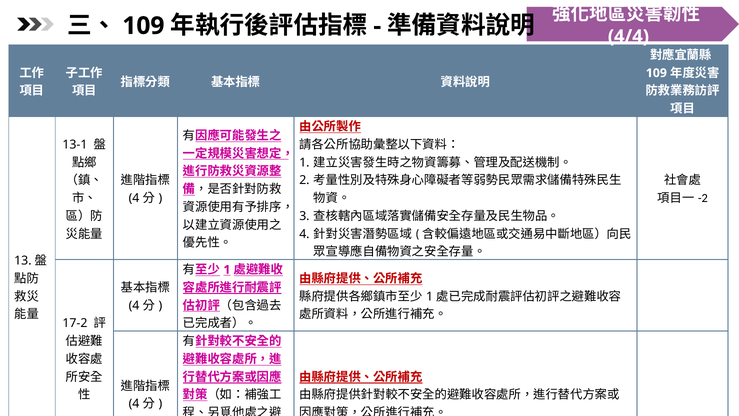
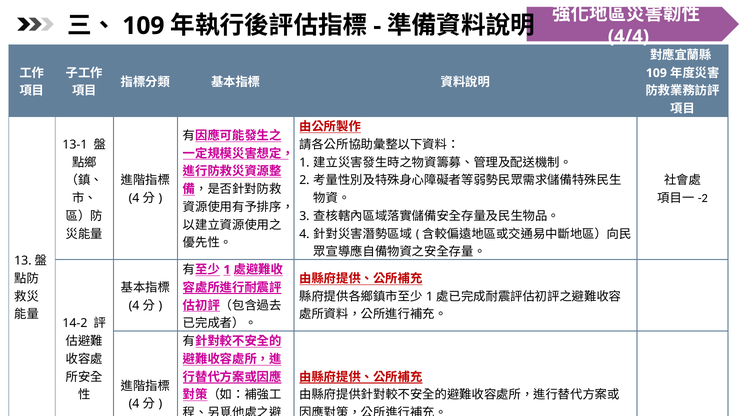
17-2: 17-2 -> 14-2
